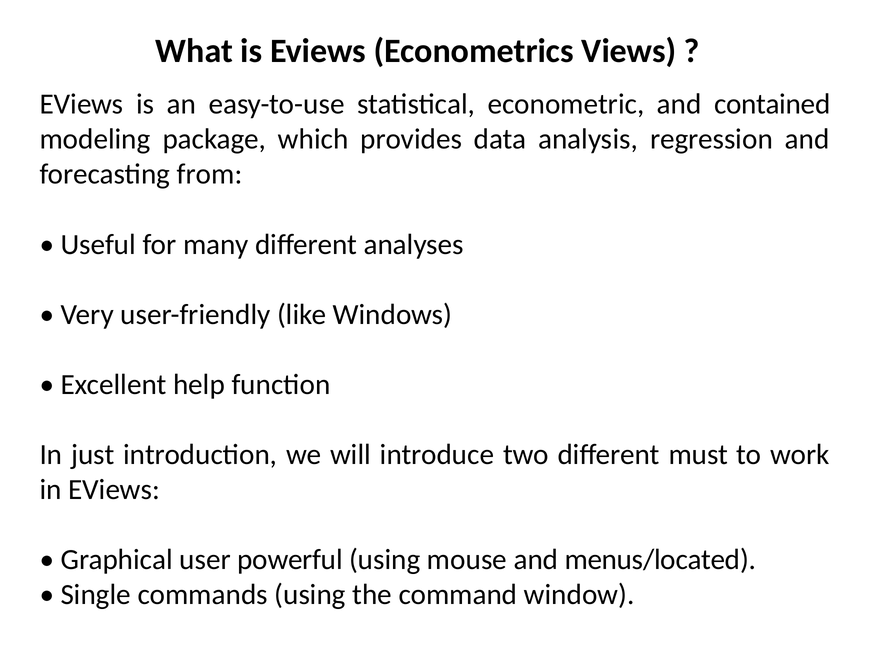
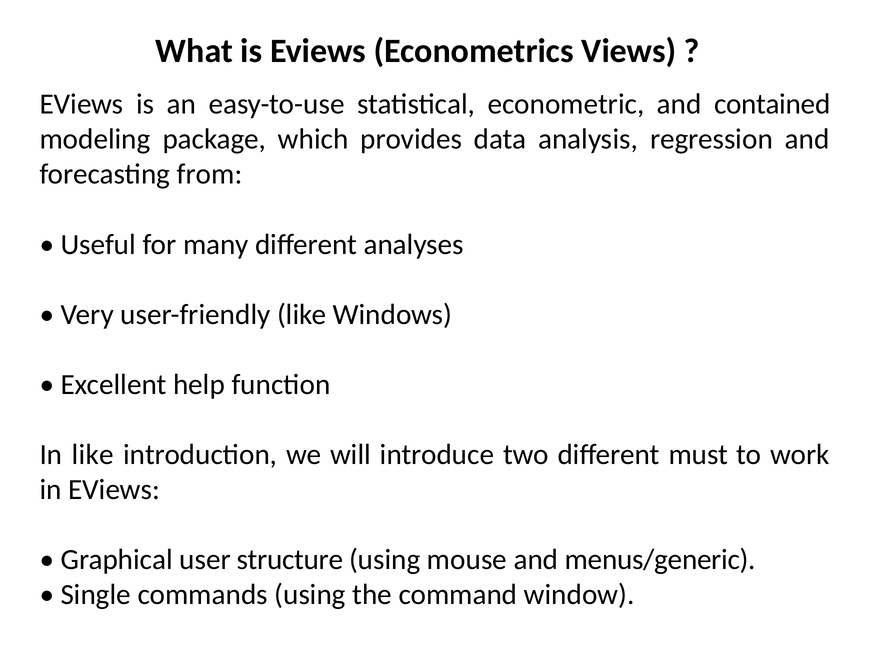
In just: just -> like
powerful: powerful -> structure
menus/located: menus/located -> menus/generic
